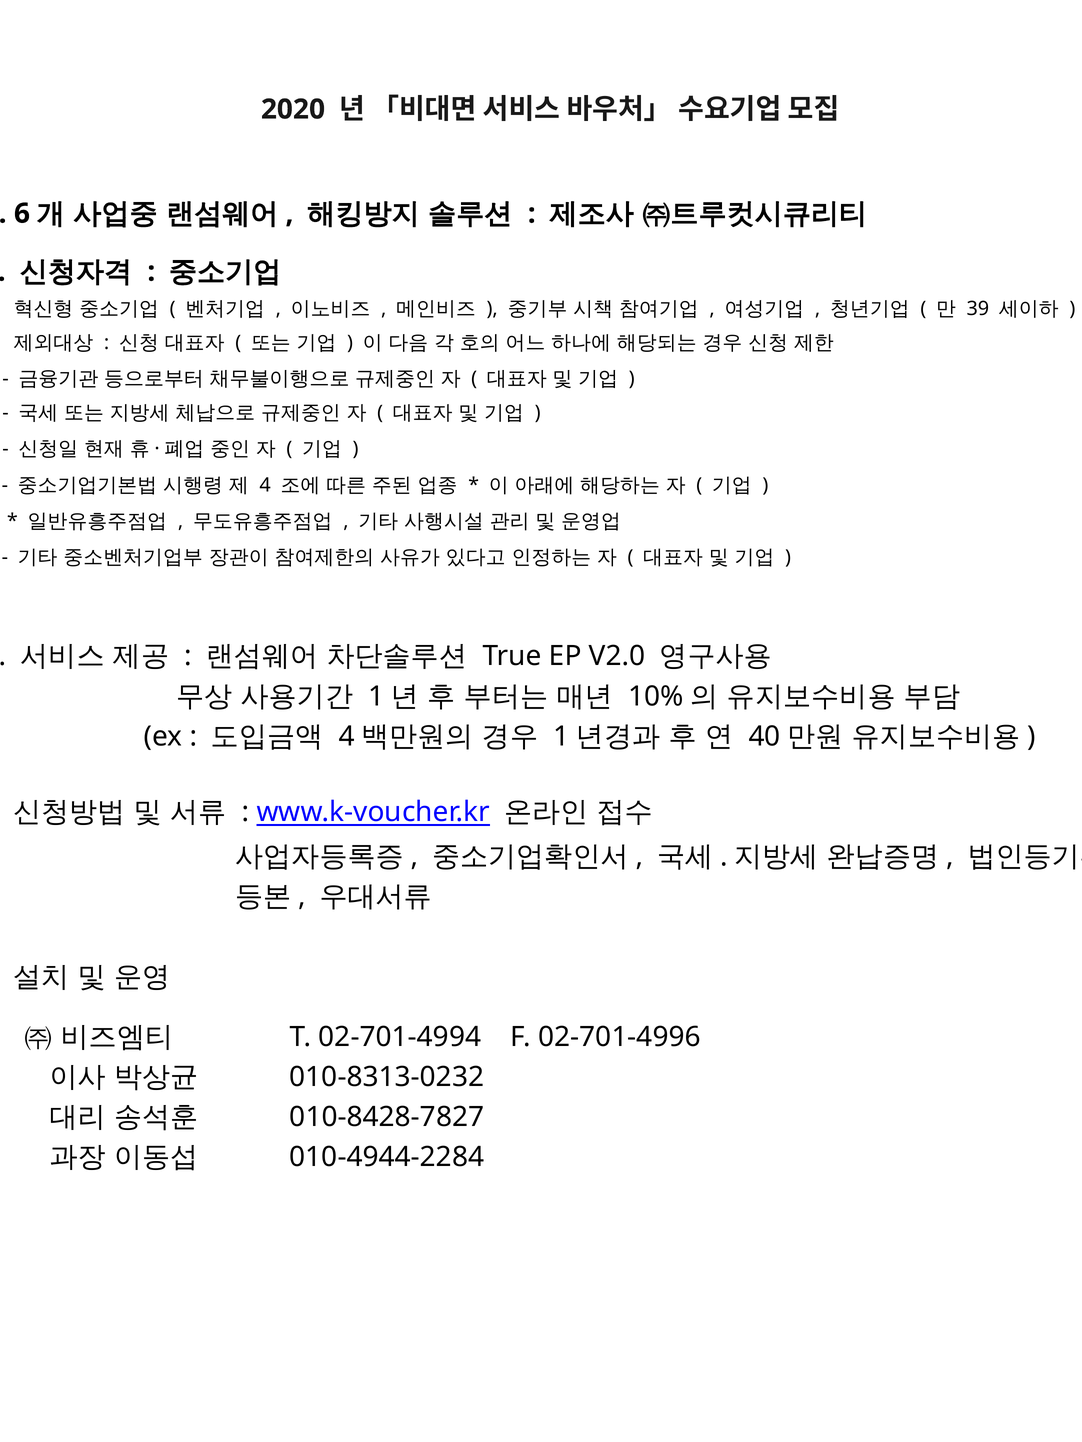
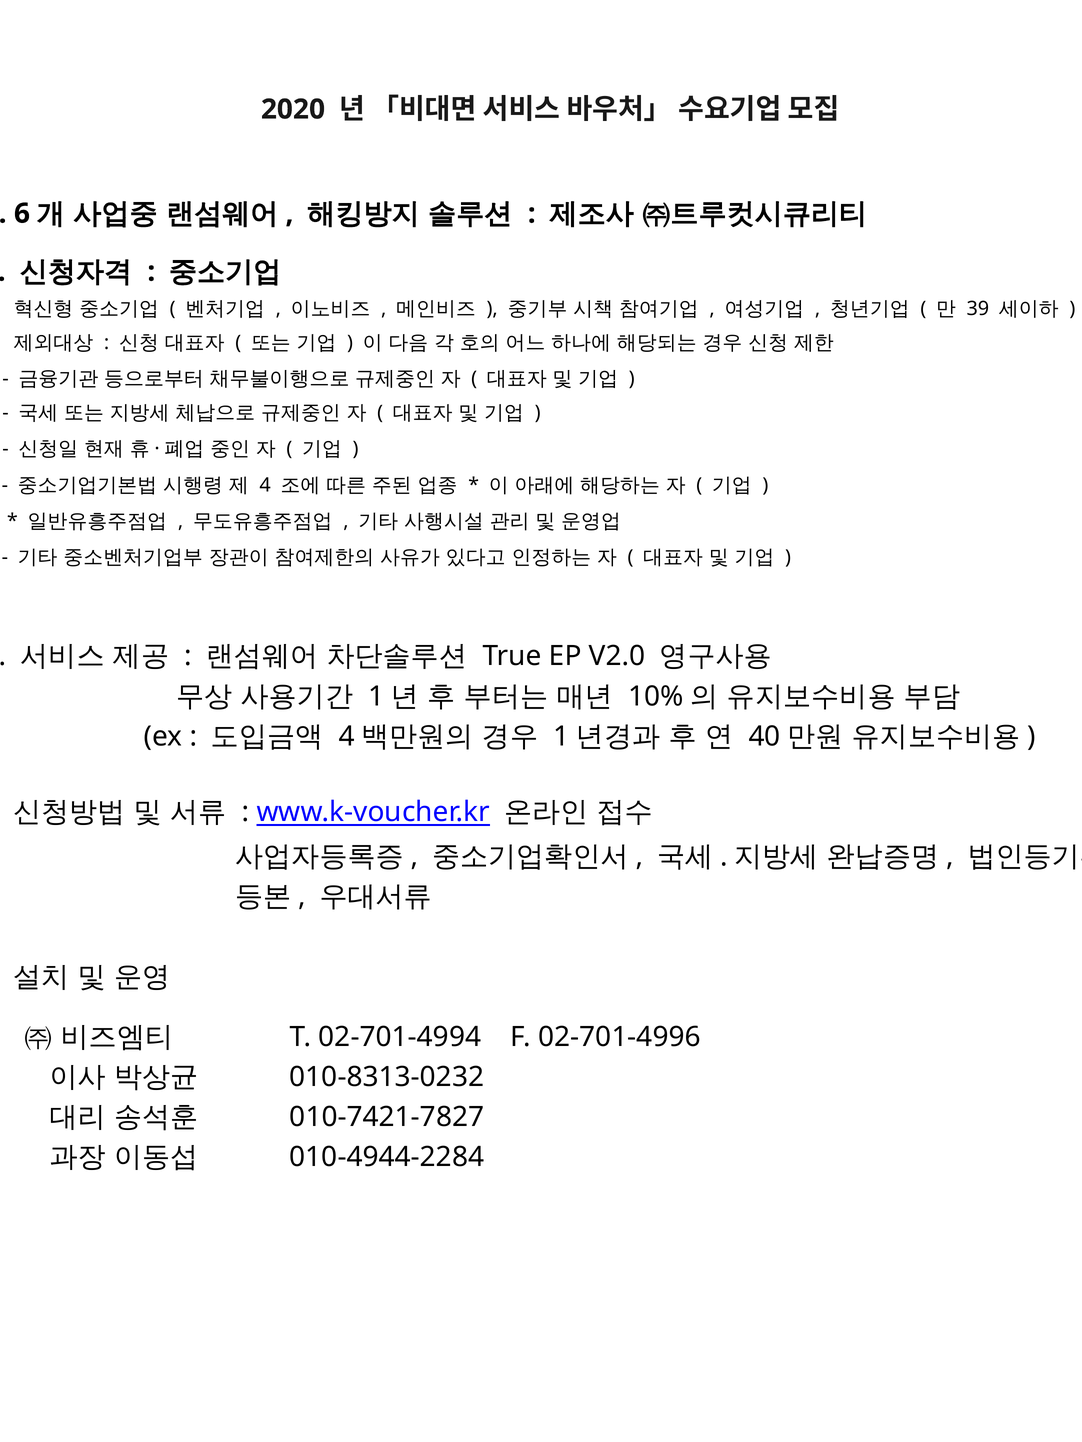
010-8428-7827: 010-8428-7827 -> 010-7421-7827
